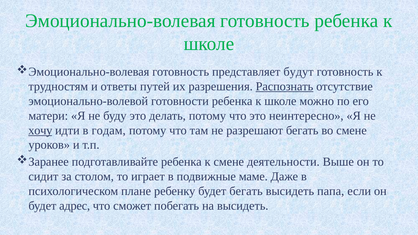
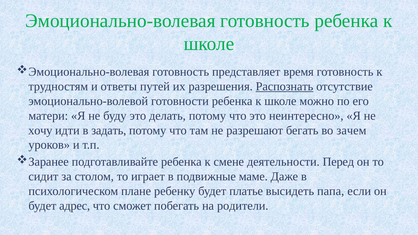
будут: будут -> время
хочу underline: present -> none
годам: годам -> задать
во смене: смене -> зачем
Выше: Выше -> Перед
будет бегать: бегать -> платье
на высидеть: высидеть -> родители
